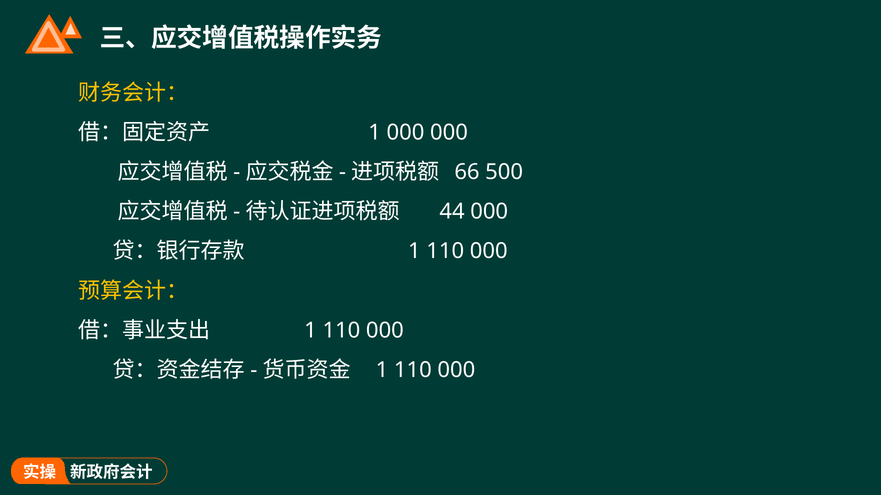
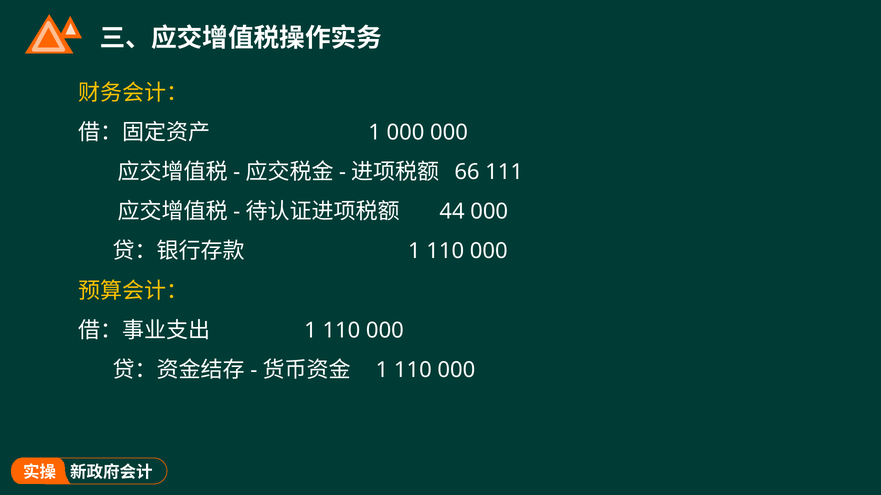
500: 500 -> 111
